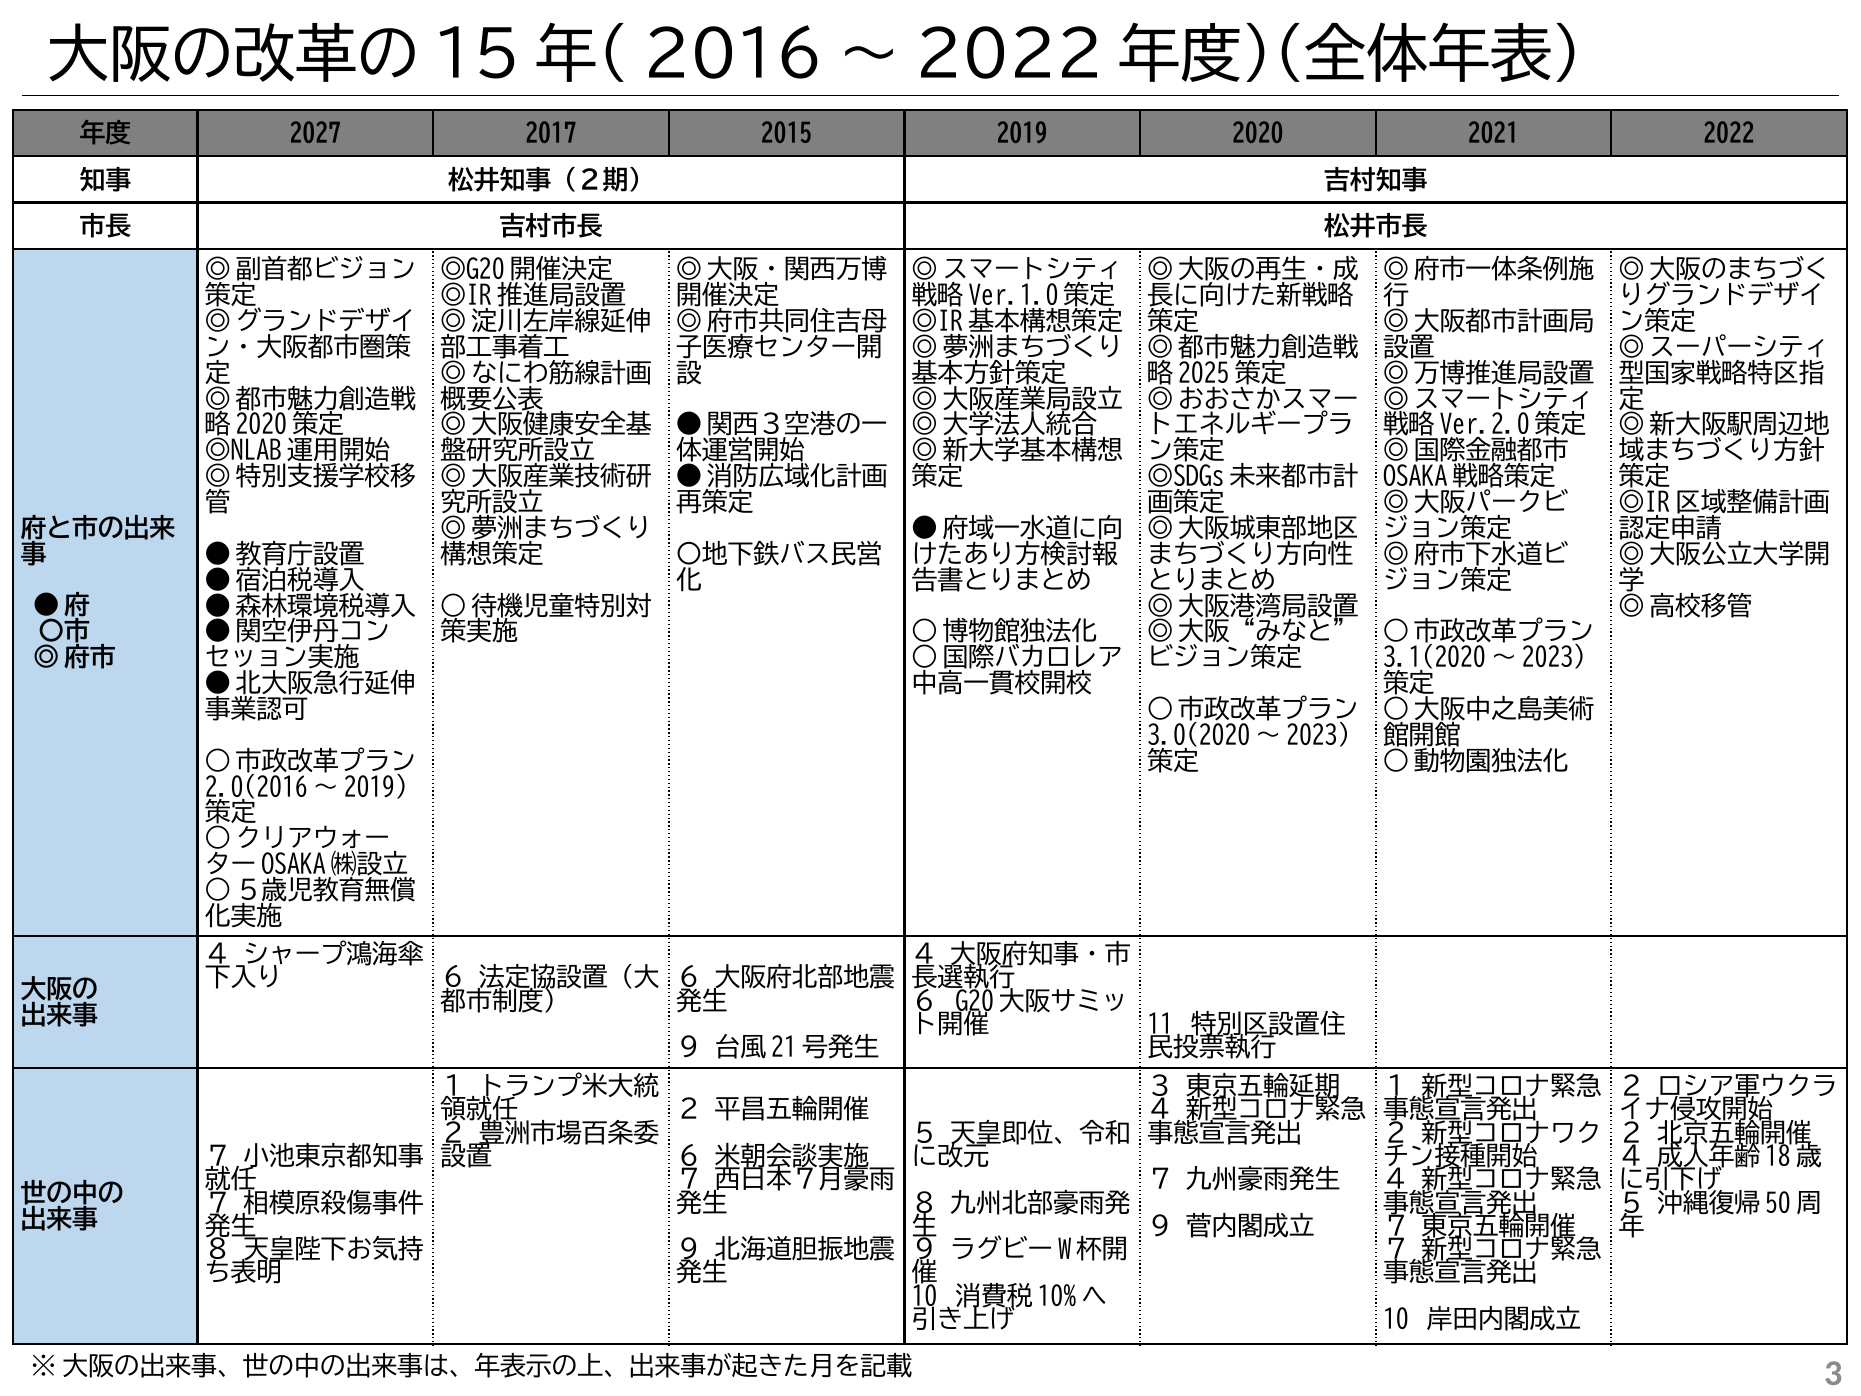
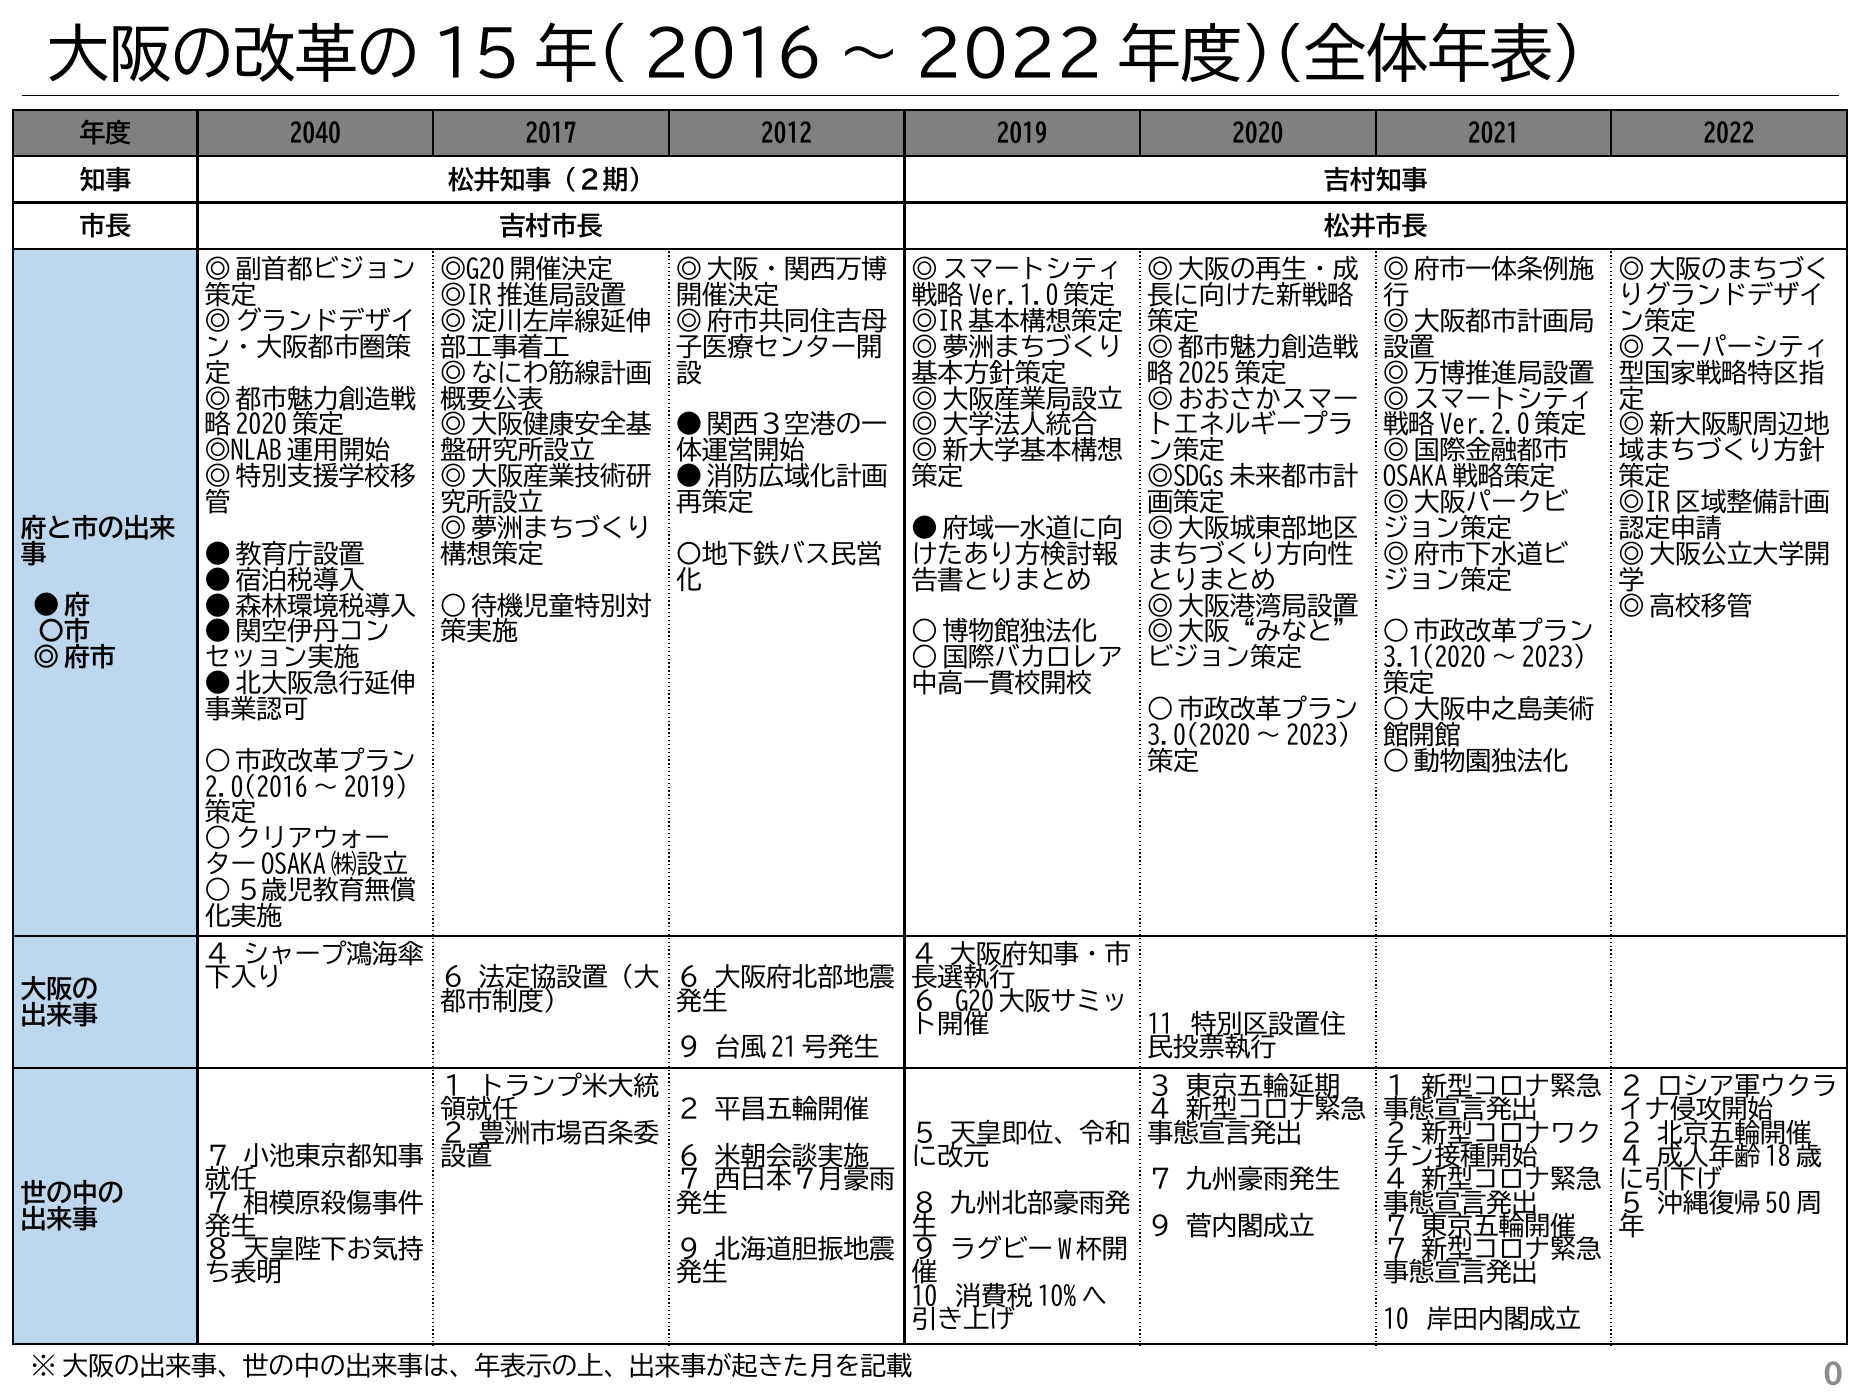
2027: 2027 -> 2040
2015: 2015 -> 2012
3: 3 -> 0
